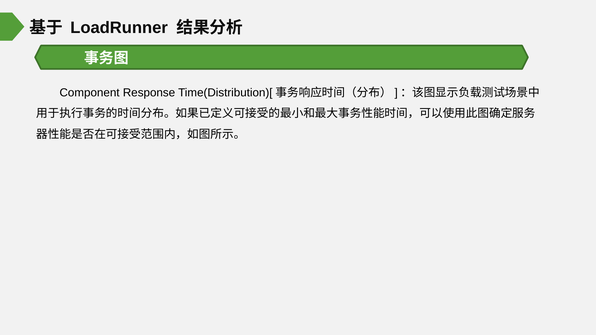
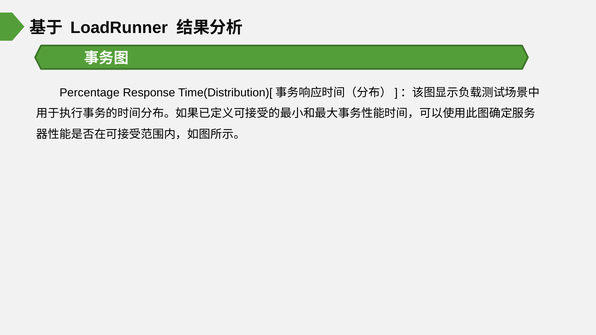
Component: Component -> Percentage
